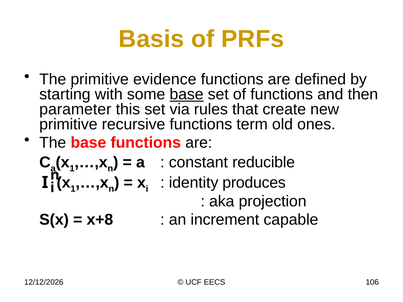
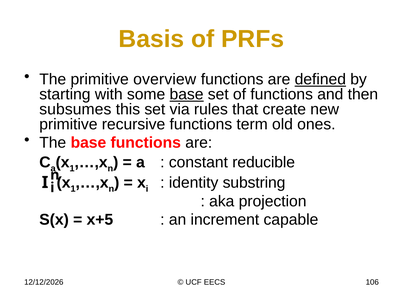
evidence: evidence -> overview
defined underline: none -> present
parameter: parameter -> subsumes
produces: produces -> substring
x+8: x+8 -> x+5
